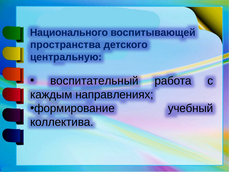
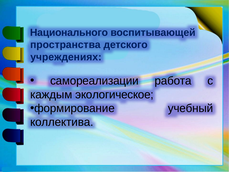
центральную: центральную -> учреждениях
воспитательный: воспитательный -> самореализации
направлениях: направлениях -> экологическое
